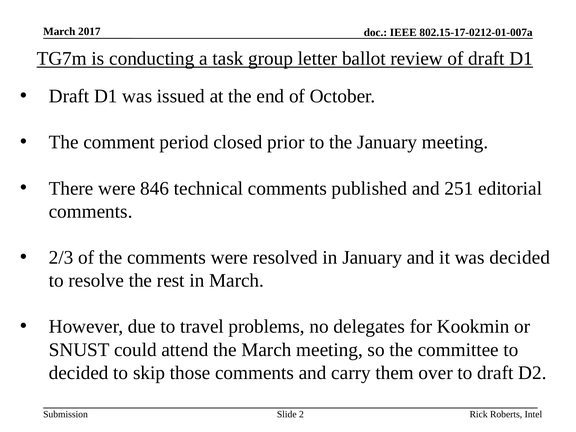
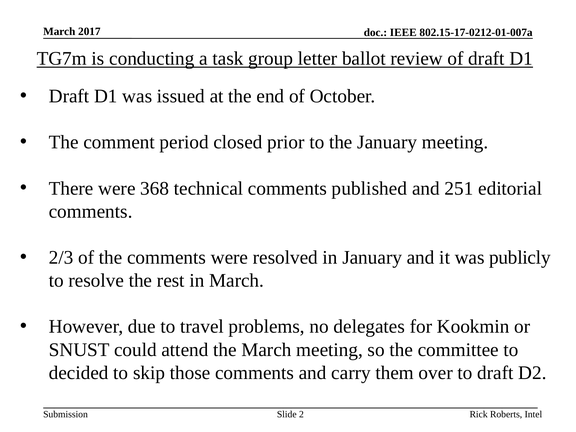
846: 846 -> 368
was decided: decided -> publicly
